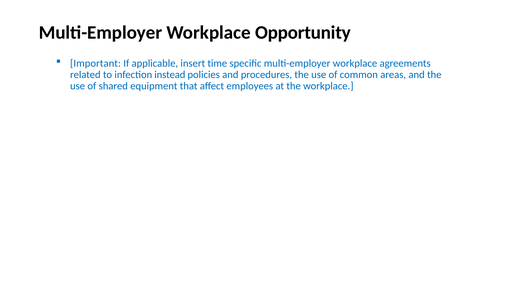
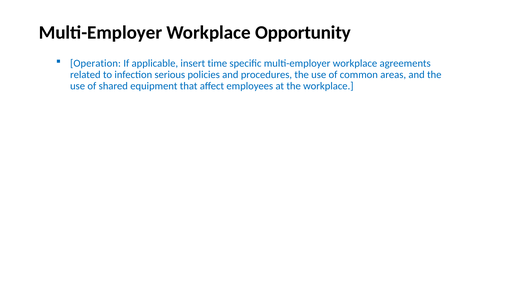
Important: Important -> Operation
instead: instead -> serious
